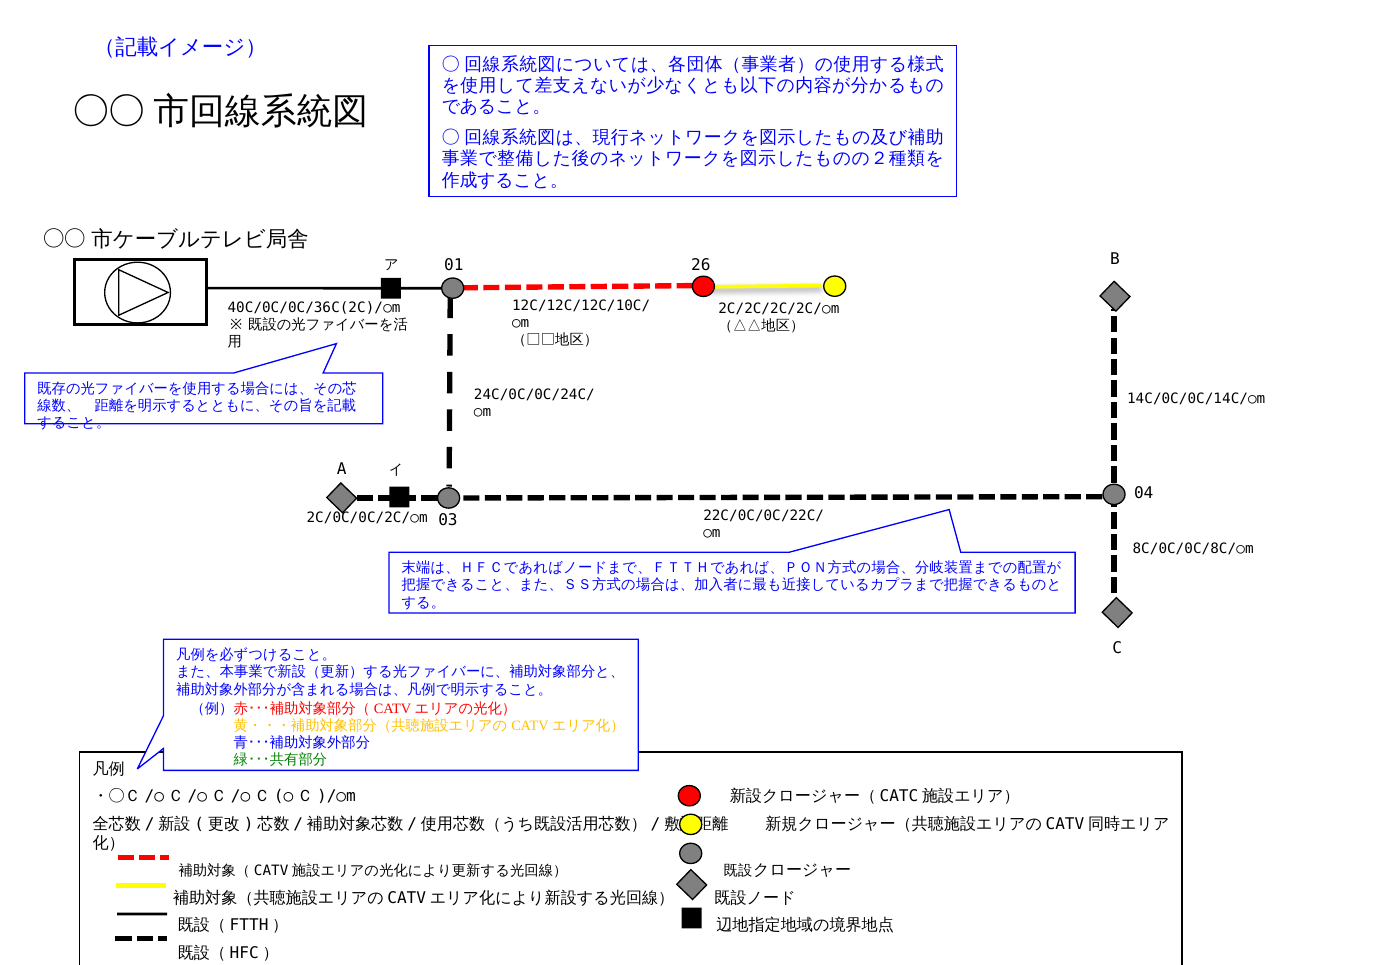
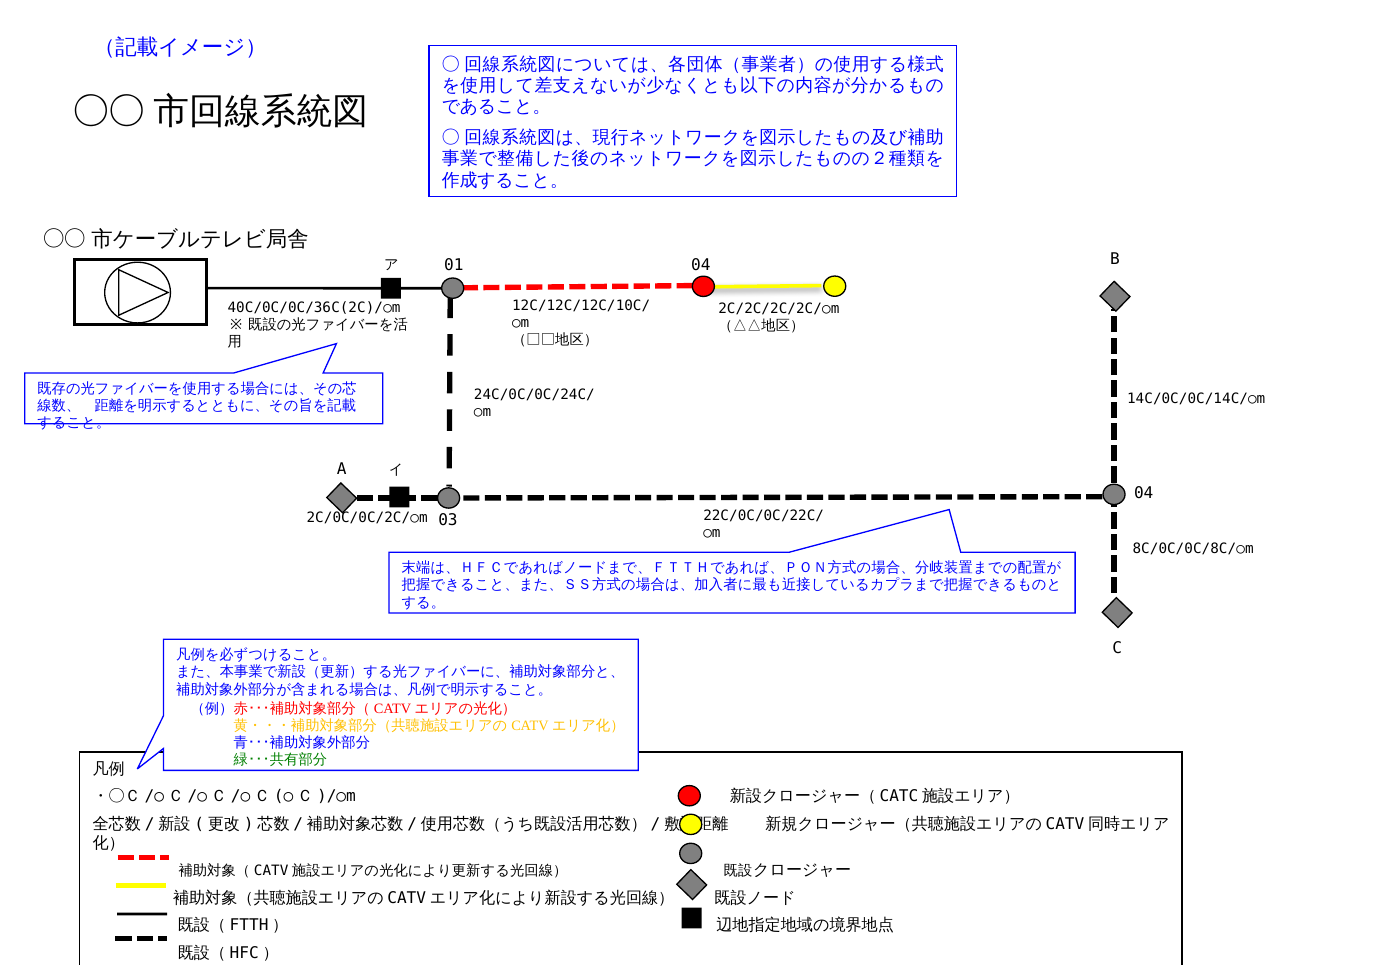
01 26: 26 -> 04
